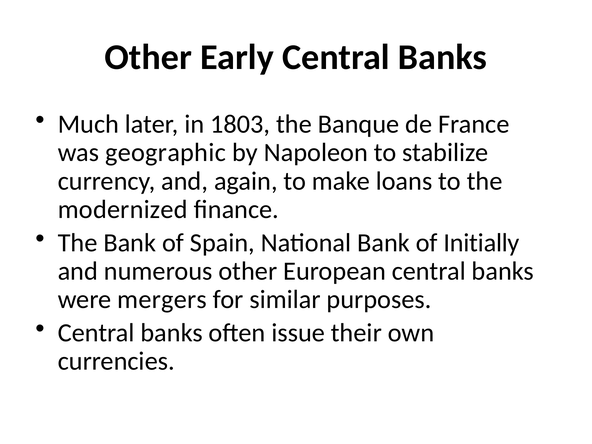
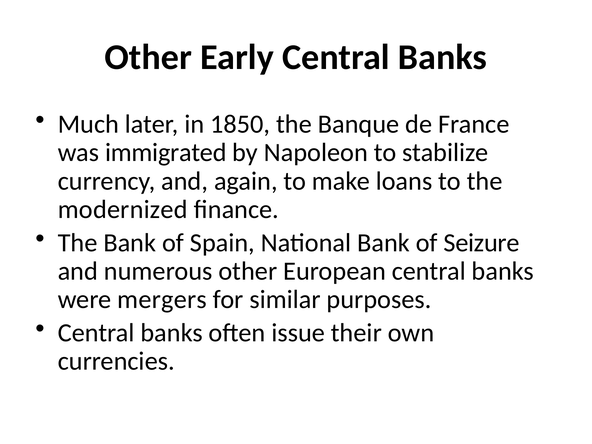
1803: 1803 -> 1850
geographic: geographic -> immigrated
Initially: Initially -> Seizure
